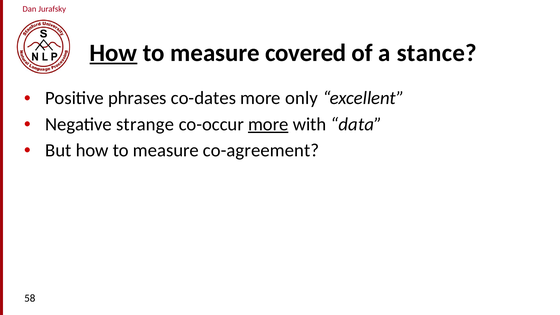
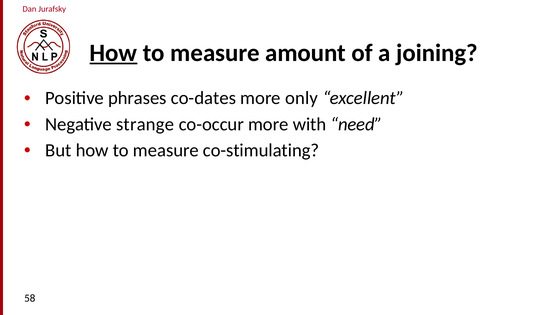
covered: covered -> amount
stance: stance -> joining
more at (268, 124) underline: present -> none
data: data -> need
co-agreement: co-agreement -> co-stimulating
